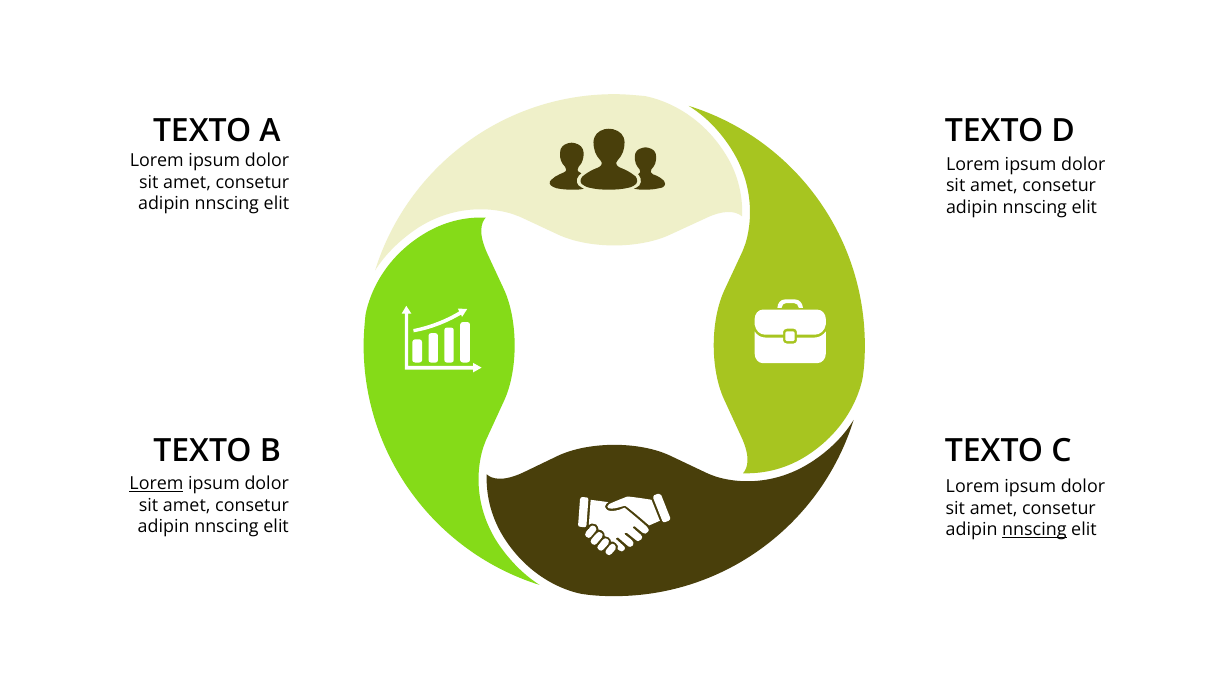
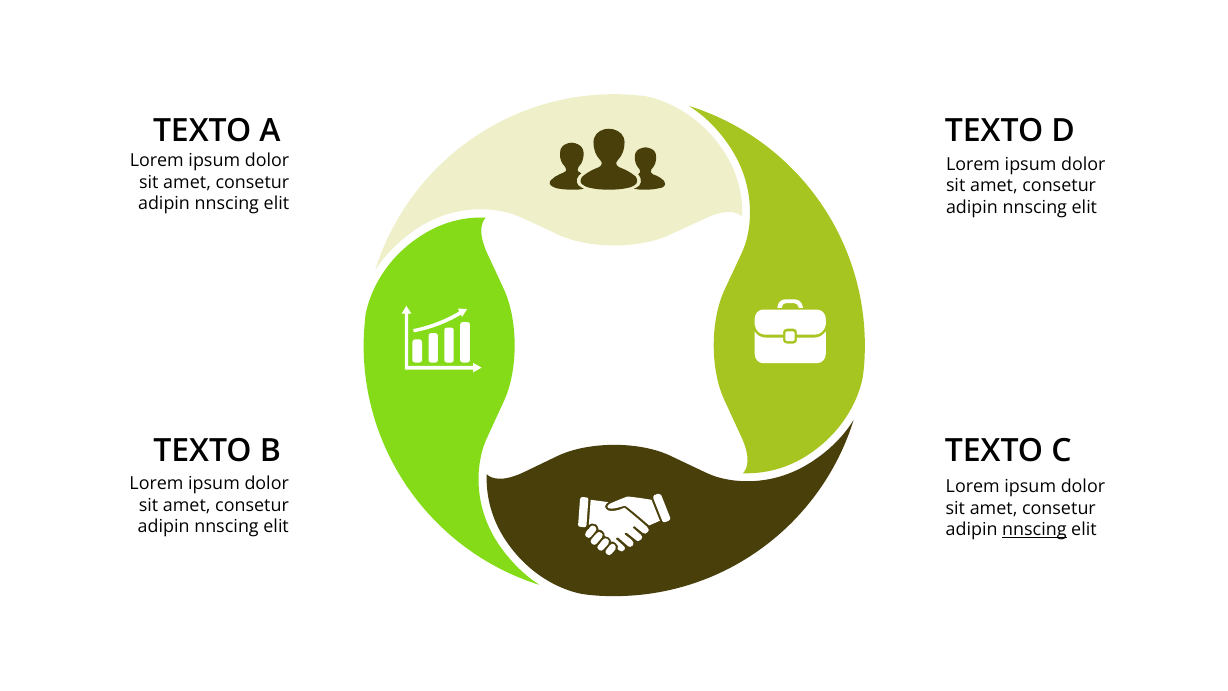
Lorem at (156, 484) underline: present -> none
